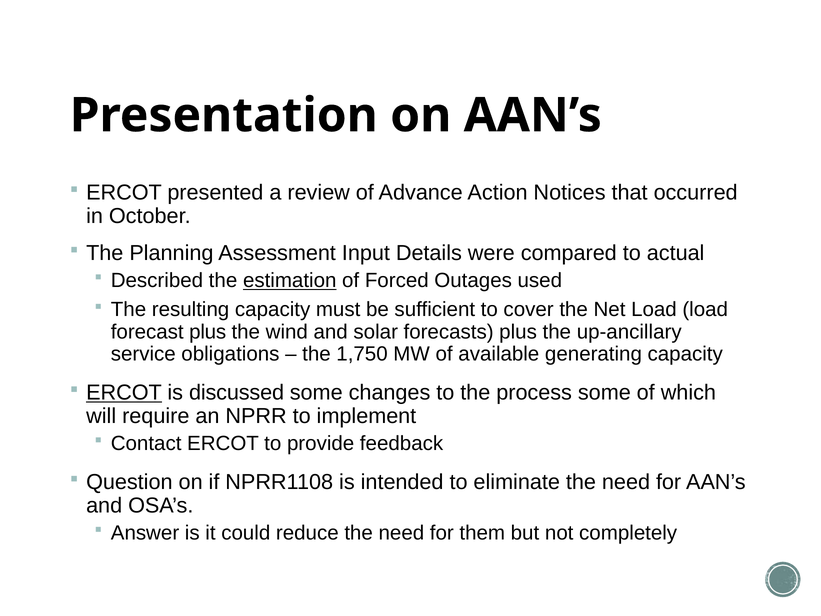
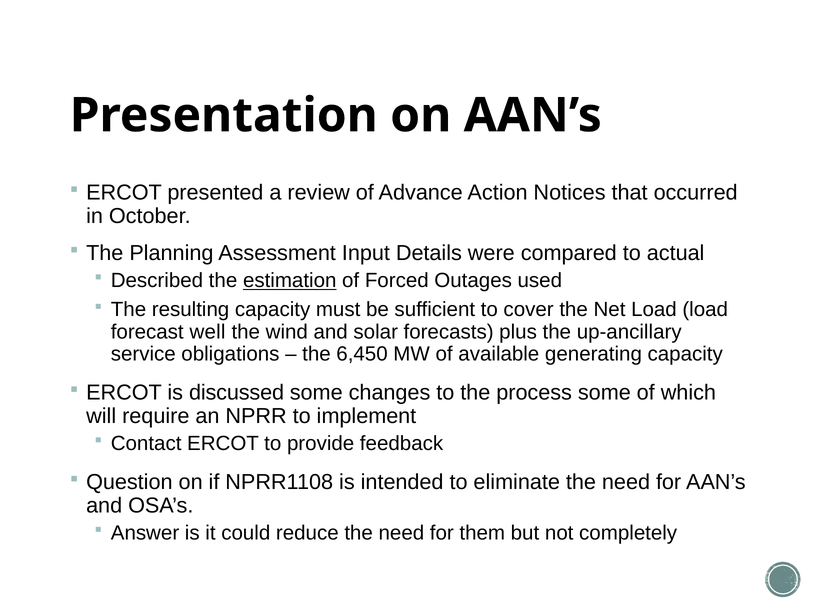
forecast plus: plus -> well
1,750: 1,750 -> 6,450
ERCOT at (124, 393) underline: present -> none
